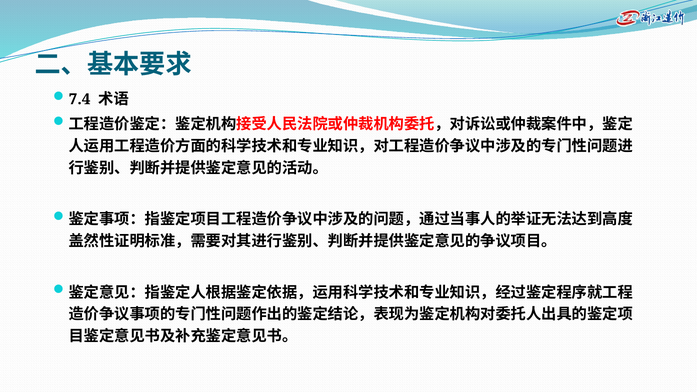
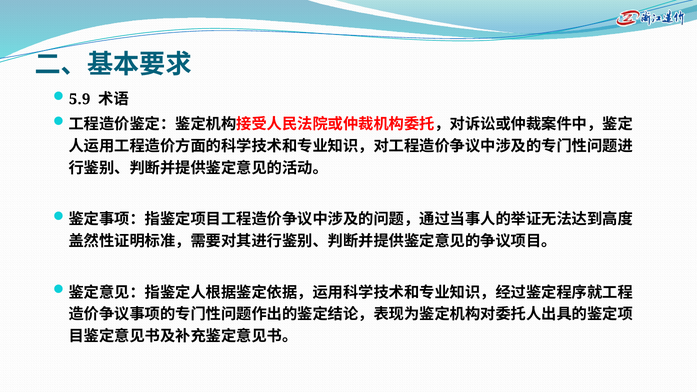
7.4: 7.4 -> 5.9
